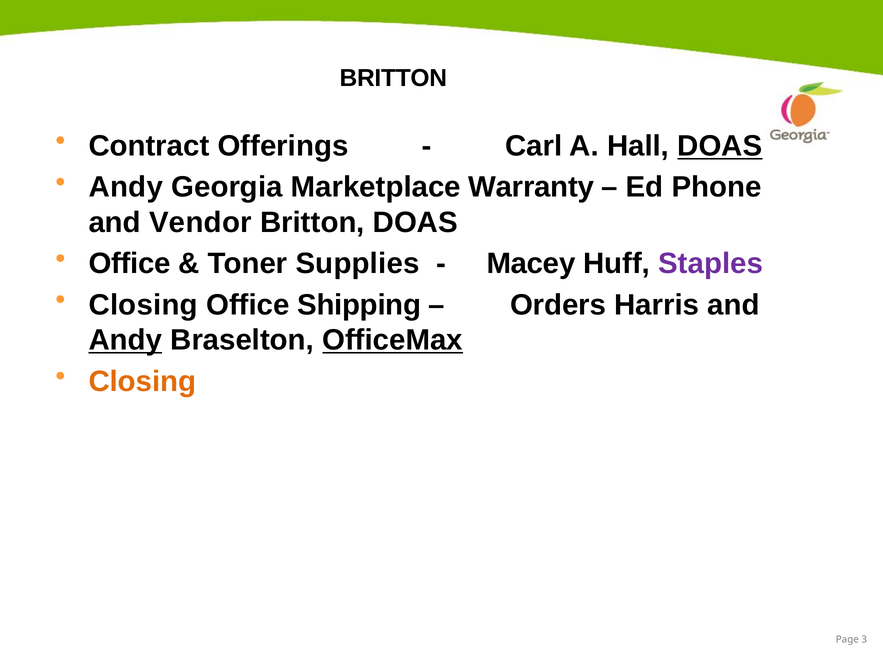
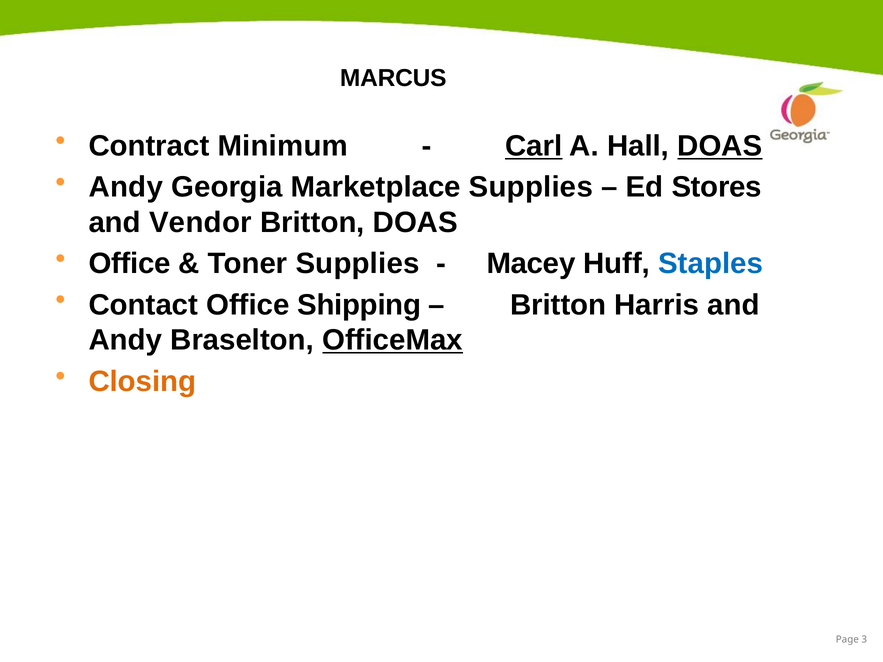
BRITTON at (393, 78): BRITTON -> MARCUS
Offerings: Offerings -> Minimum
Carl underline: none -> present
Marketplace Warranty: Warranty -> Supplies
Phone: Phone -> Stores
Staples colour: purple -> blue
Closing at (143, 305): Closing -> Contact
Orders at (558, 305): Orders -> Britton
Andy at (125, 340) underline: present -> none
